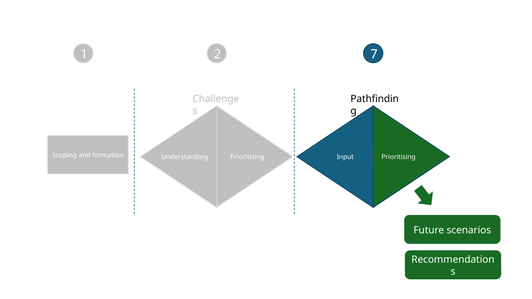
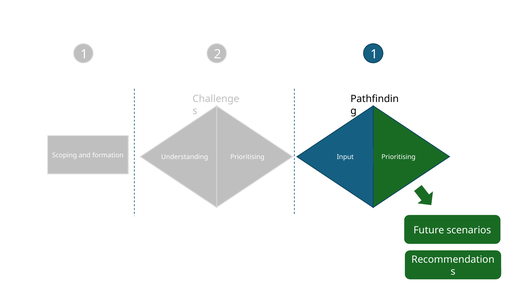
2 7: 7 -> 1
